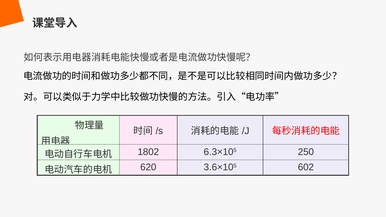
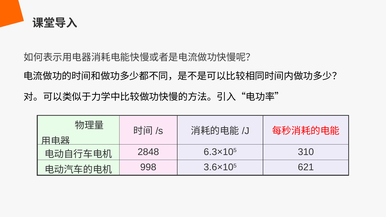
1802: 1802 -> 2848
250: 250 -> 310
620: 620 -> 998
602: 602 -> 621
